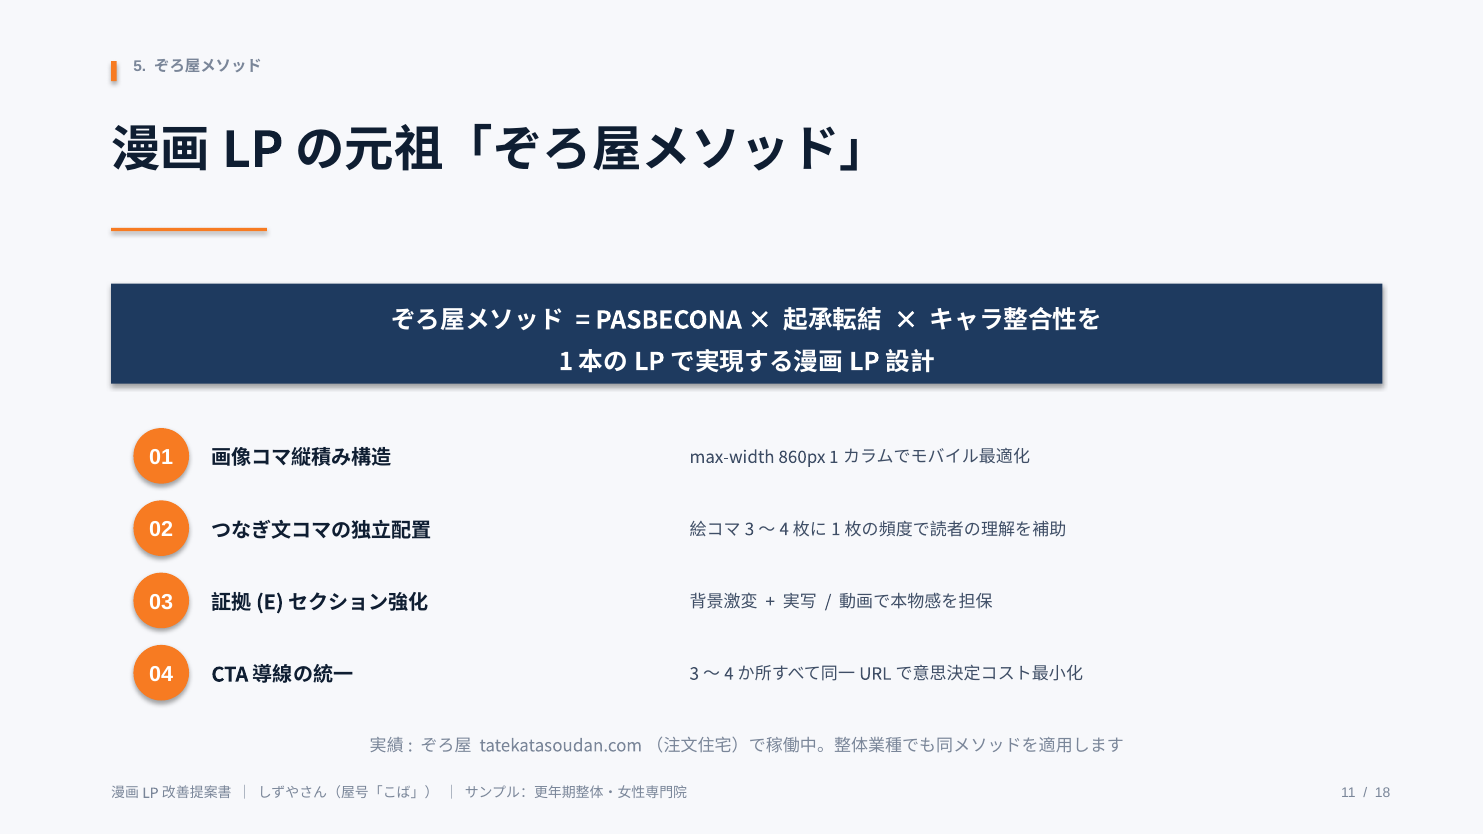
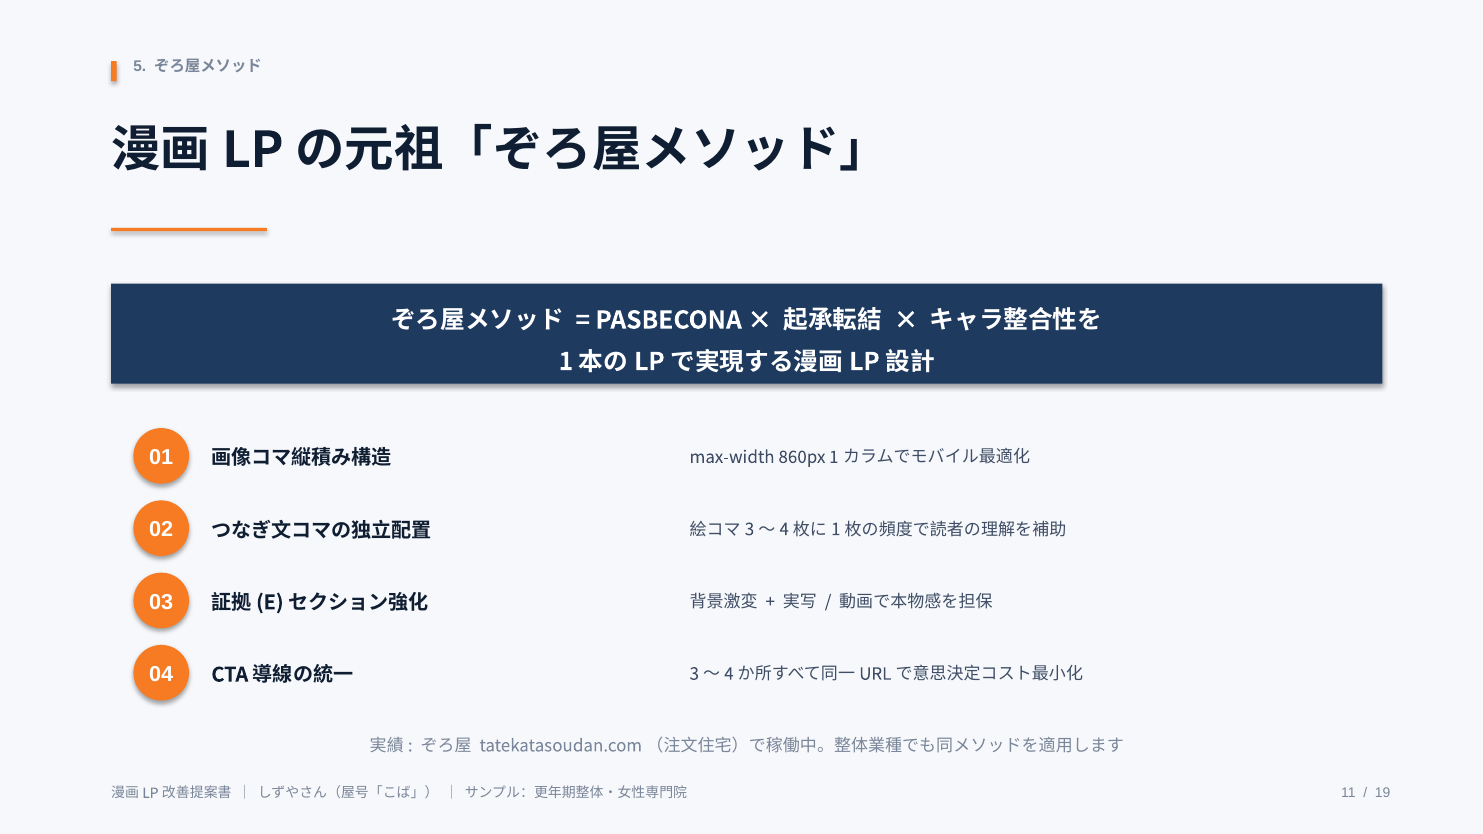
18: 18 -> 19
